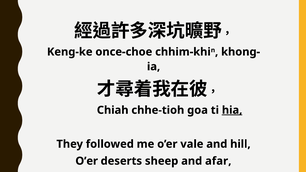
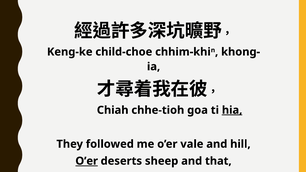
once-choe: once-choe -> child-choe
O’er at (87, 161) underline: none -> present
afar: afar -> that
